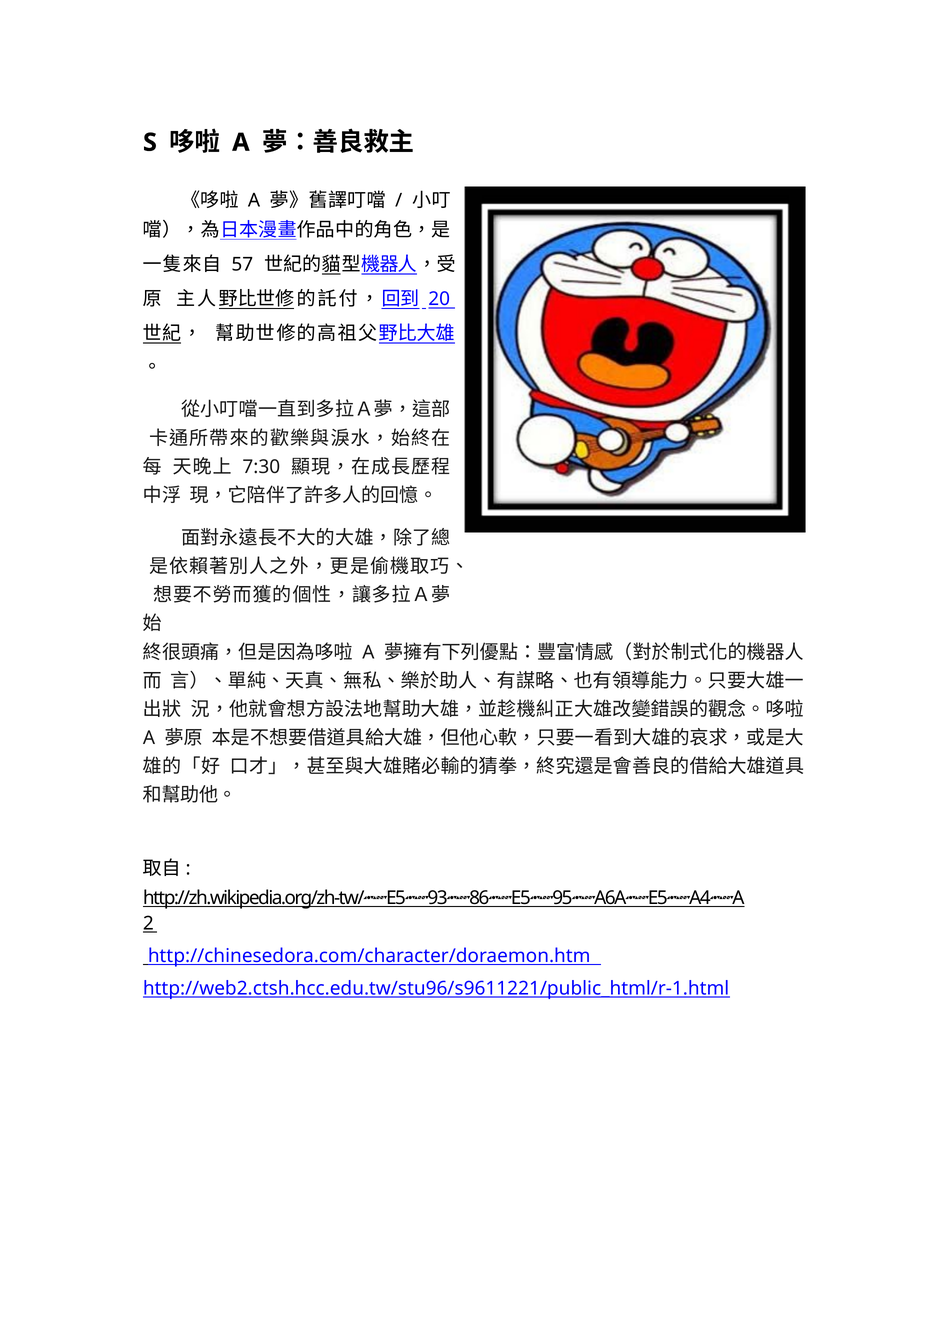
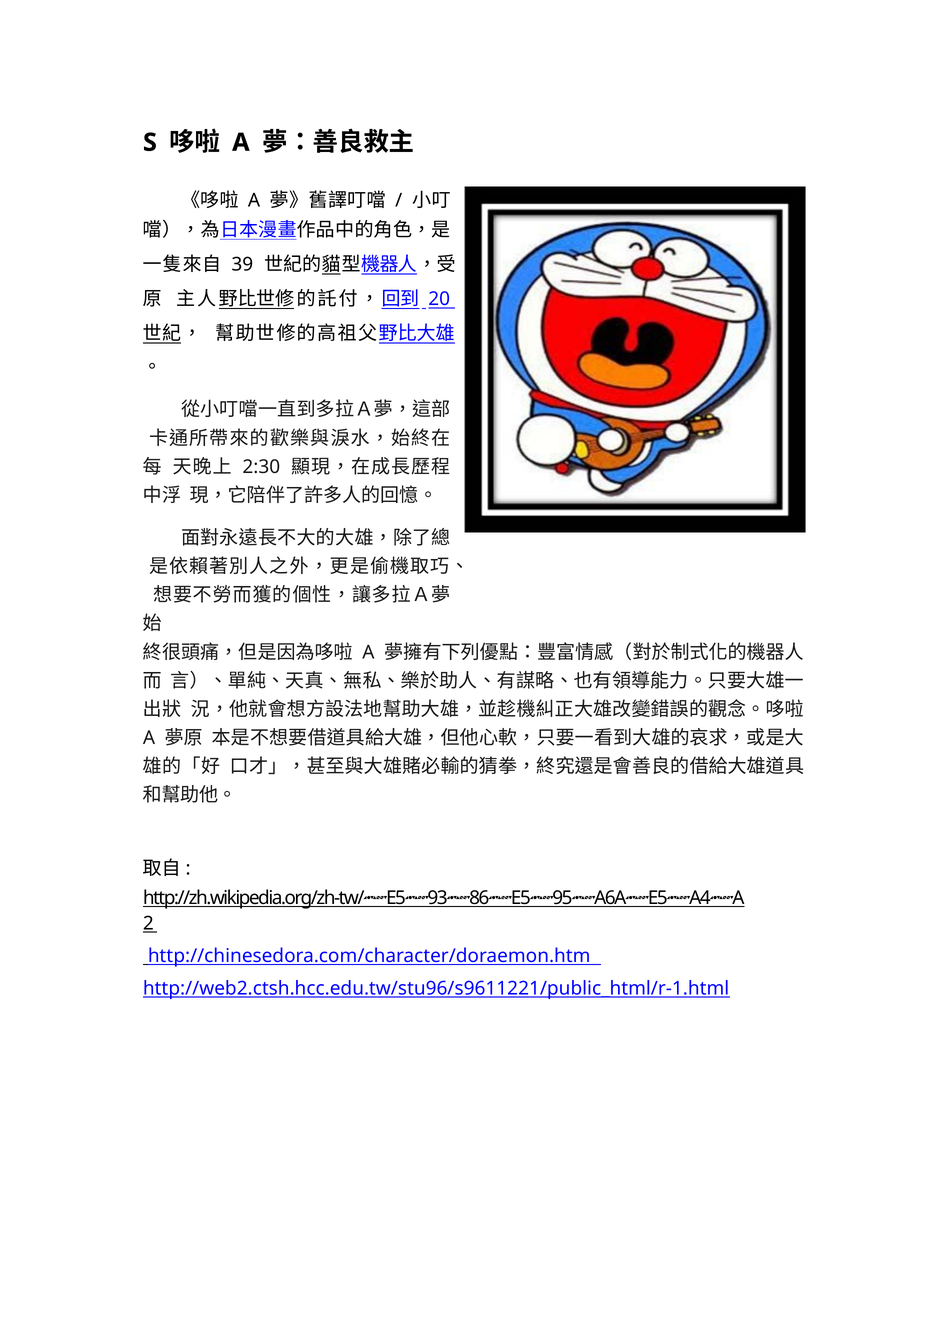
57: 57 -> 39
7:30: 7:30 -> 2:30
